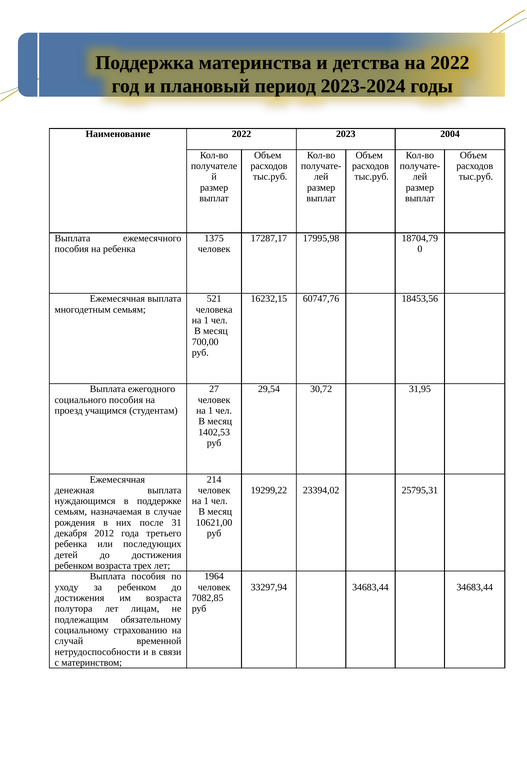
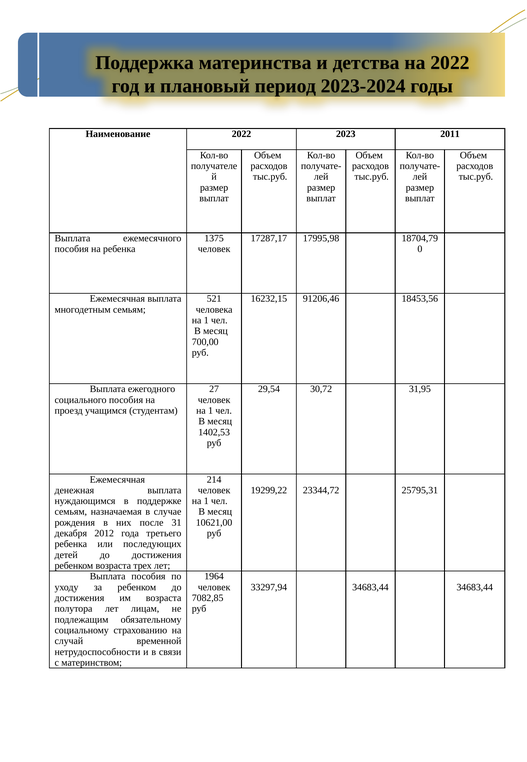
2004: 2004 -> 2011
60747,76: 60747,76 -> 91206,46
23394,02: 23394,02 -> 23344,72
